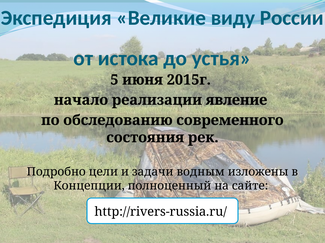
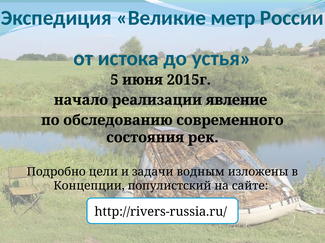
виду: виду -> метр
полноценный: полноценный -> популистский
